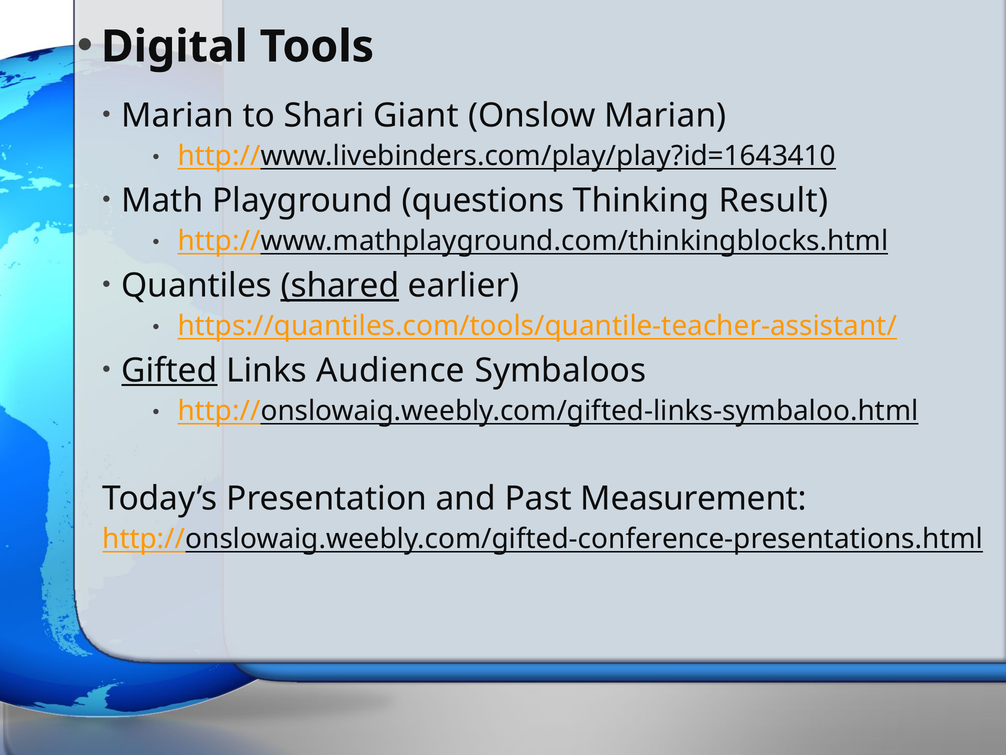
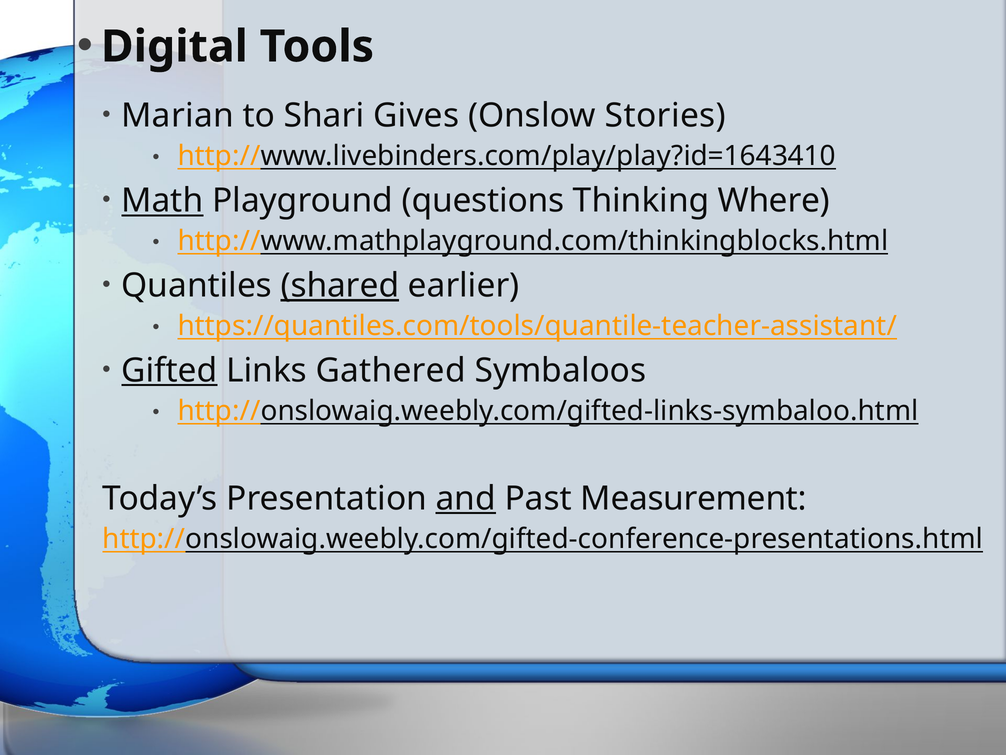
Giant: Giant -> Gives
Onslow Marian: Marian -> Stories
Math underline: none -> present
Result: Result -> Where
Audience: Audience -> Gathered
and underline: none -> present
